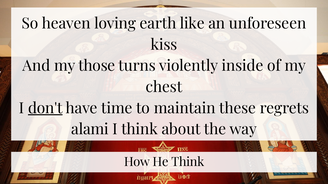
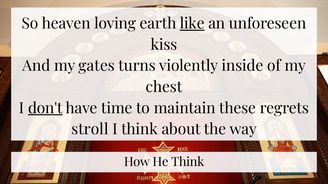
like underline: none -> present
those: those -> gates
alami: alami -> stroll
